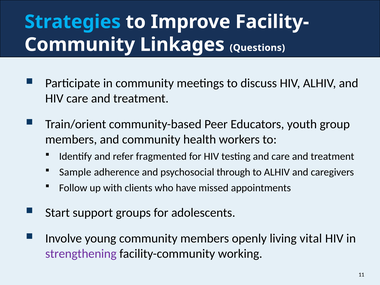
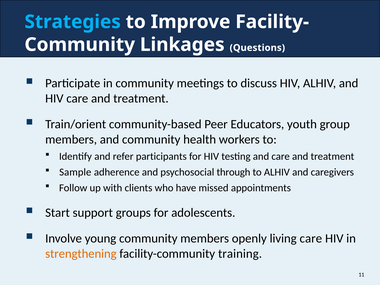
fragmented: fragmented -> participants
living vital: vital -> care
strengthening colour: purple -> orange
working: working -> training
